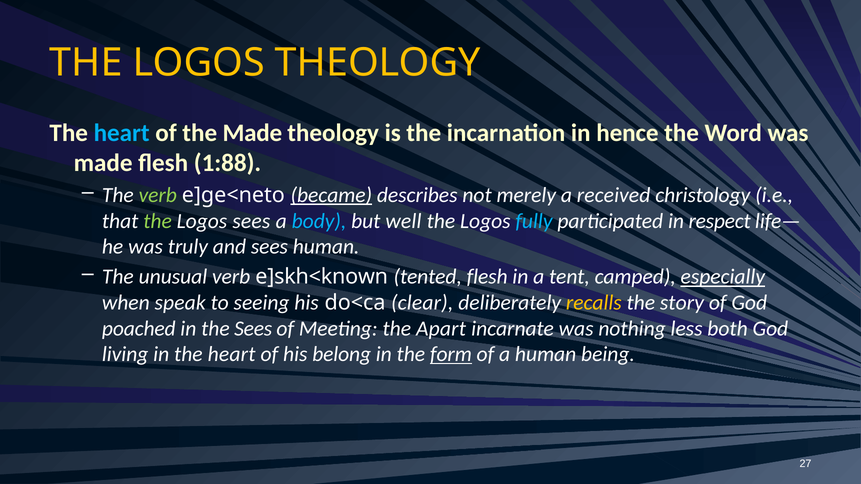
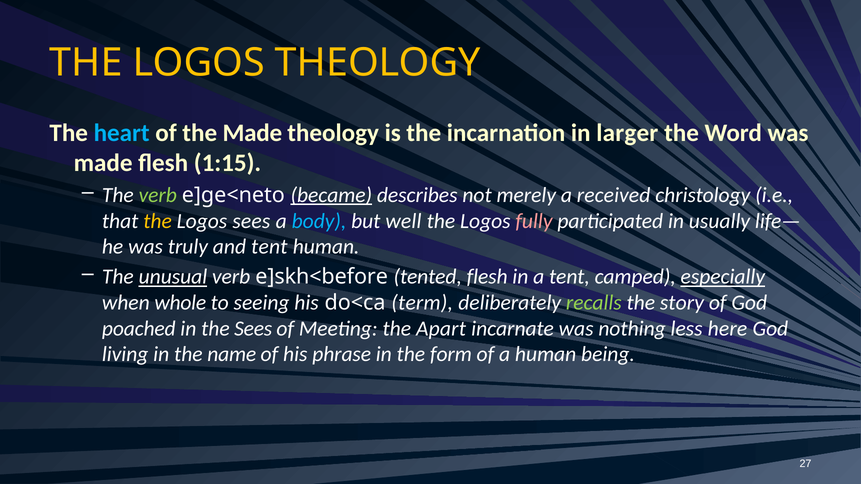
hence: hence -> larger
1:88: 1:88 -> 1:15
the at (158, 221) colour: light green -> yellow
fully colour: light blue -> pink
respect: respect -> usually
and sees: sees -> tent
unusual underline: none -> present
e]skh<known: e]skh<known -> e]skh<before
speak: speak -> whole
clear: clear -> term
recalls colour: yellow -> light green
both: both -> here
in the heart: heart -> name
belong: belong -> phrase
form underline: present -> none
